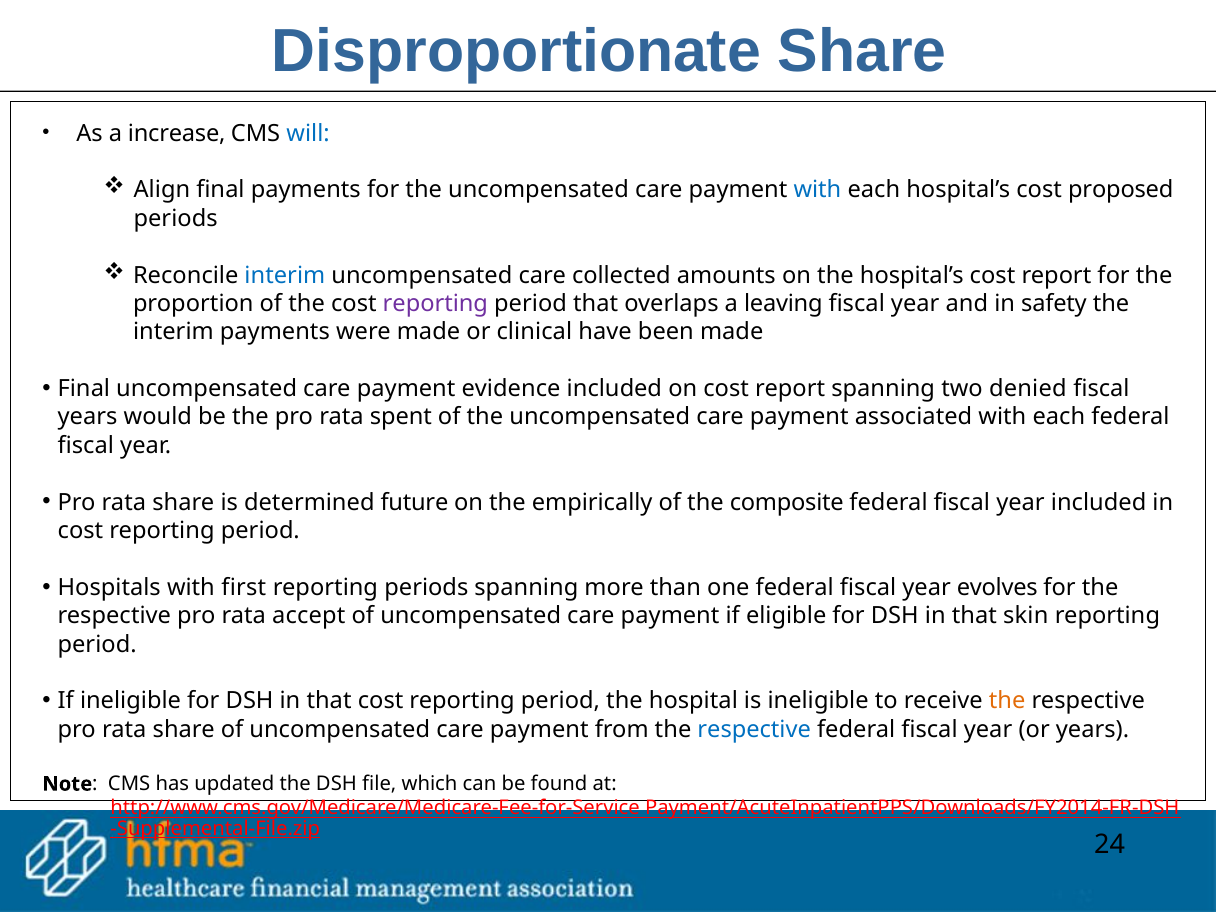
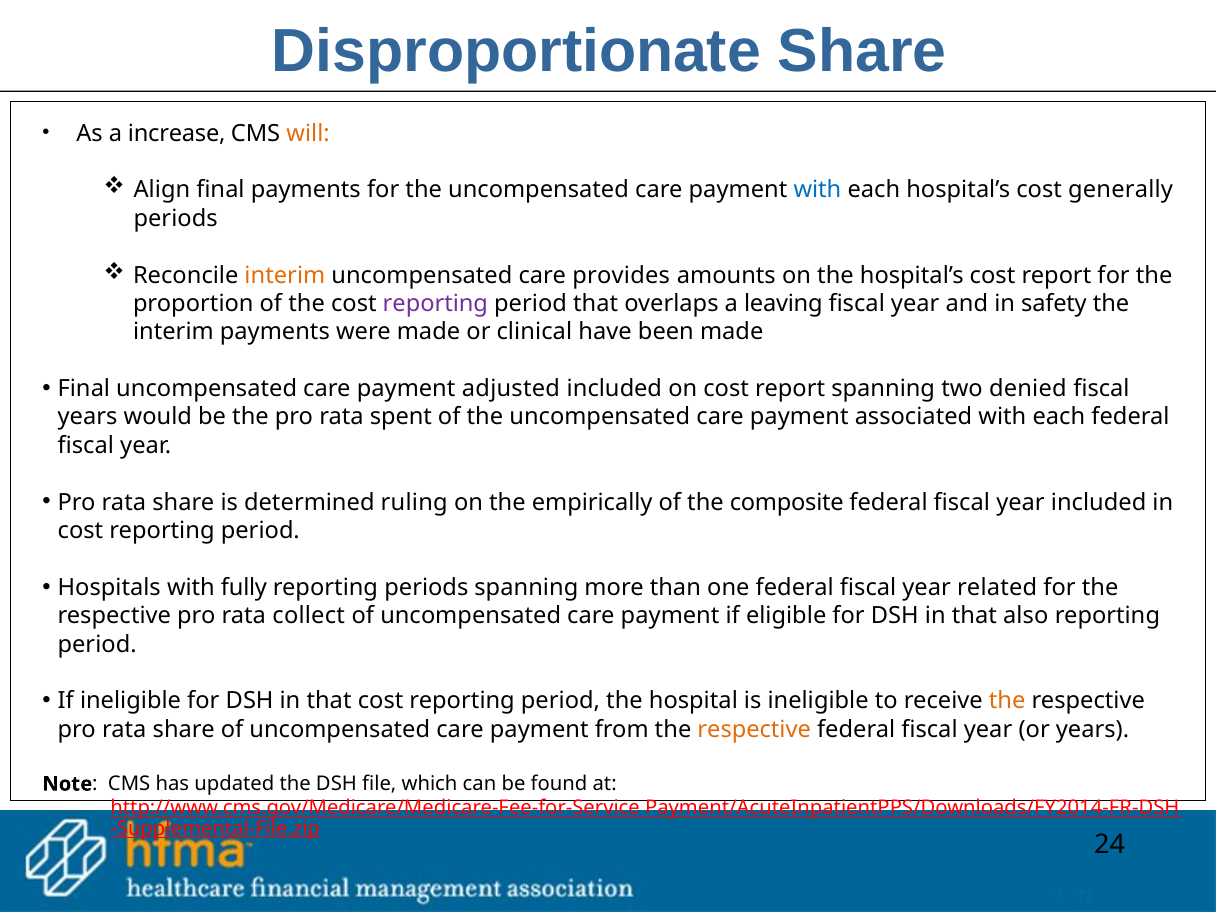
will colour: blue -> orange
proposed: proposed -> generally
interim at (285, 275) colour: blue -> orange
collected: collected -> provides
evidence: evidence -> adjusted
future: future -> ruling
first: first -> fully
evolves: evolves -> related
accept: accept -> collect
skin: skin -> also
respective at (754, 729) colour: blue -> orange
